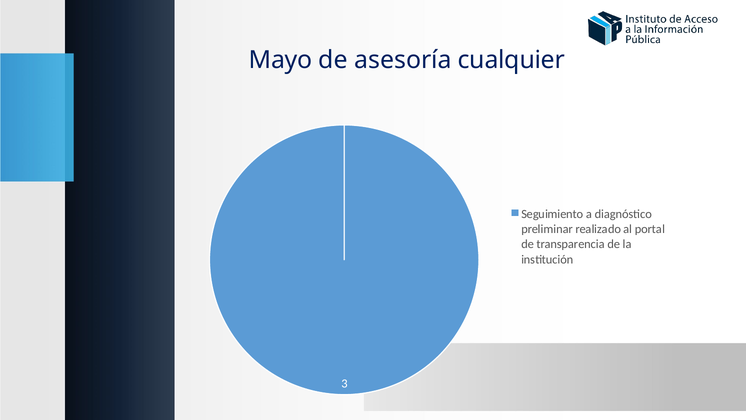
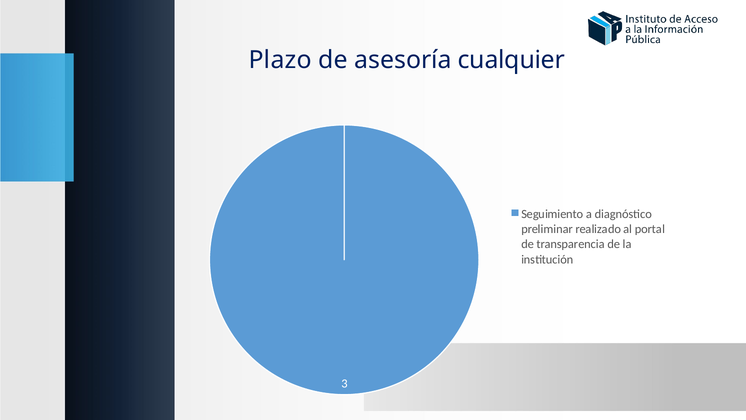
Mayo: Mayo -> Plazo
